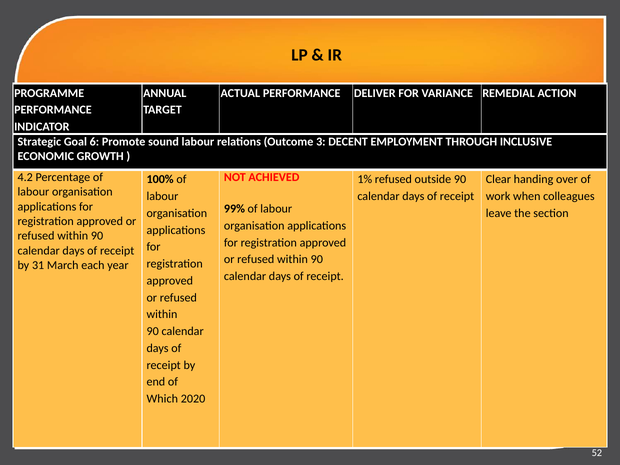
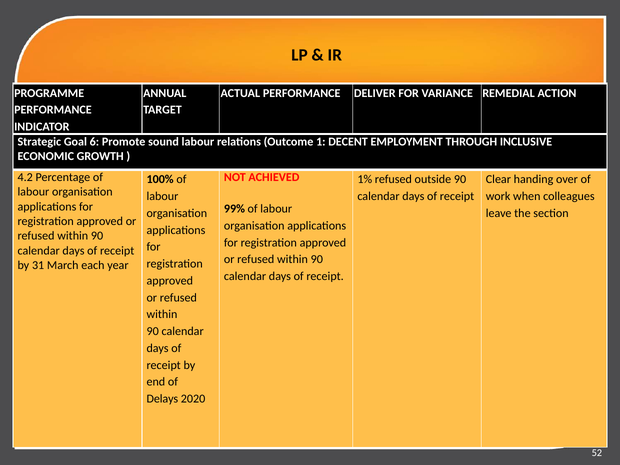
3: 3 -> 1
Which: Which -> Delays
